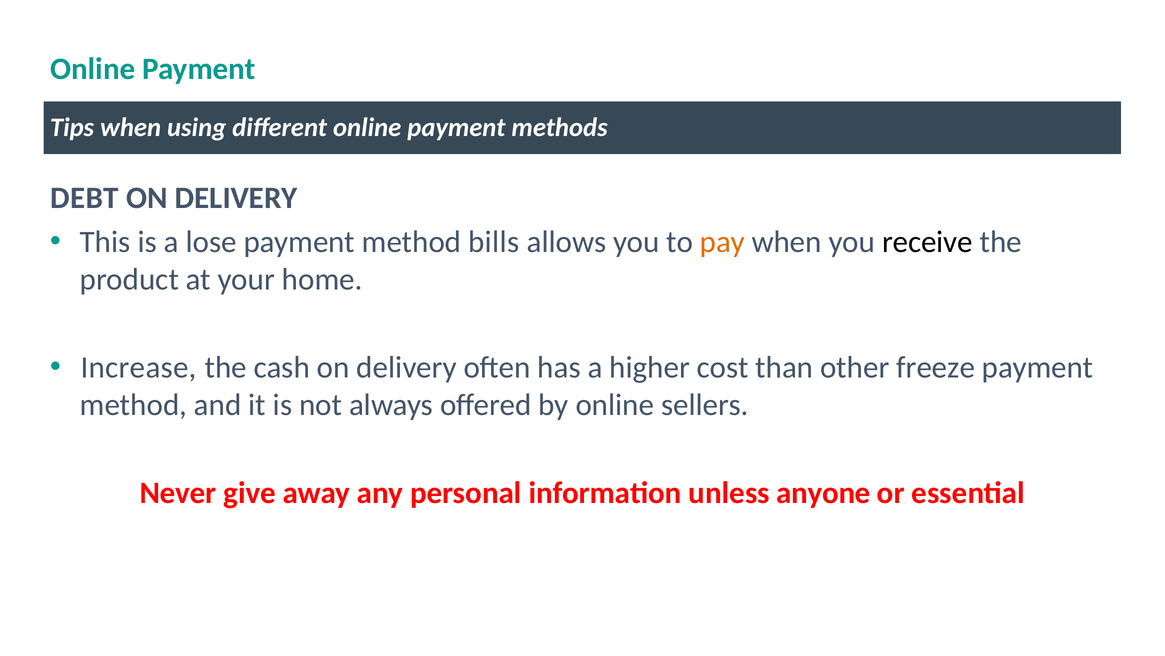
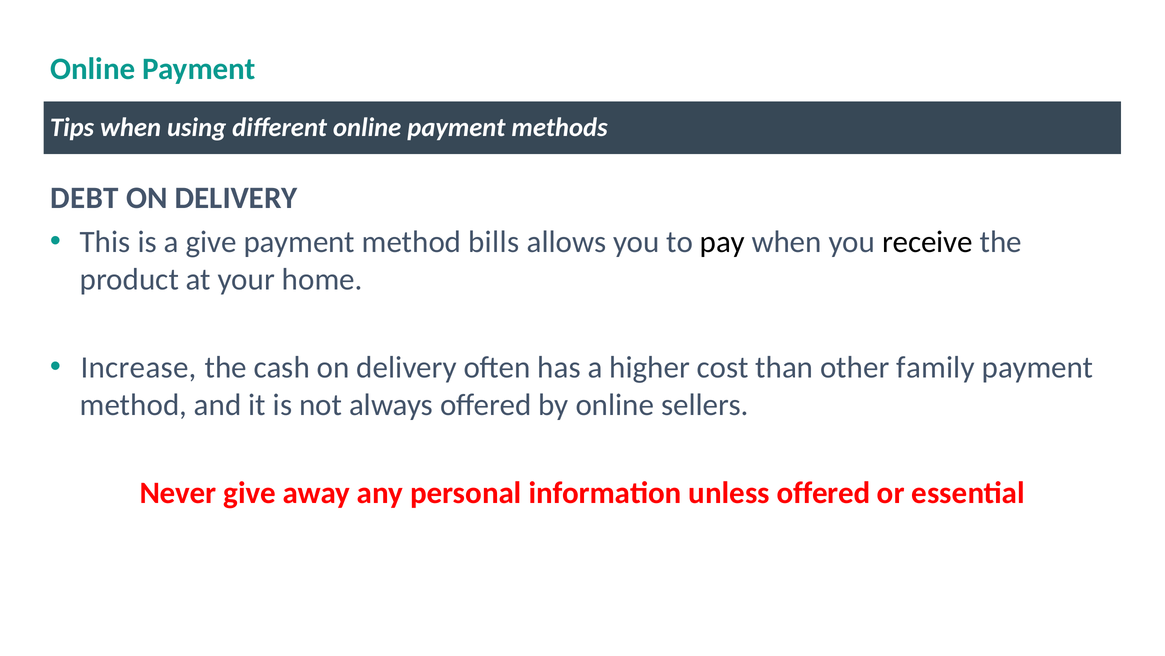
a lose: lose -> give
pay colour: orange -> black
freeze: freeze -> family
unless anyone: anyone -> offered
